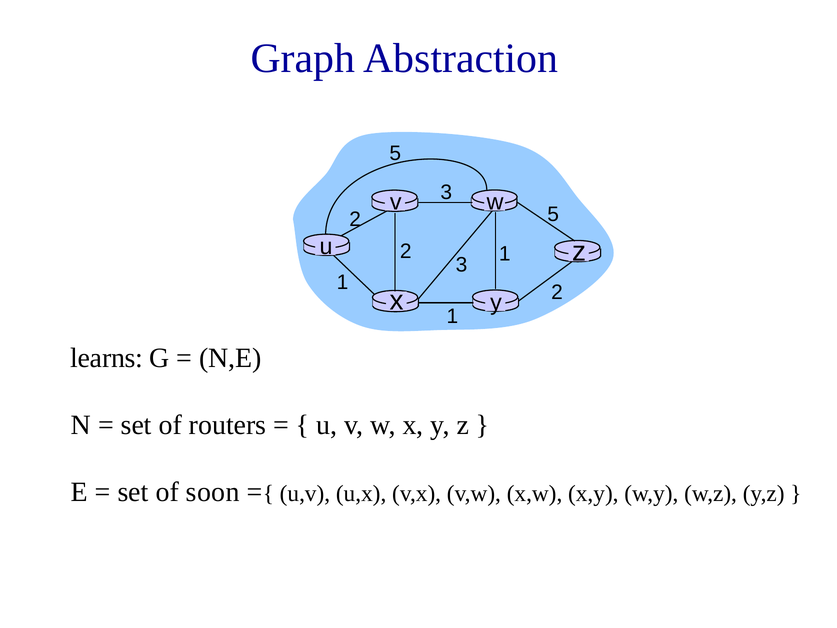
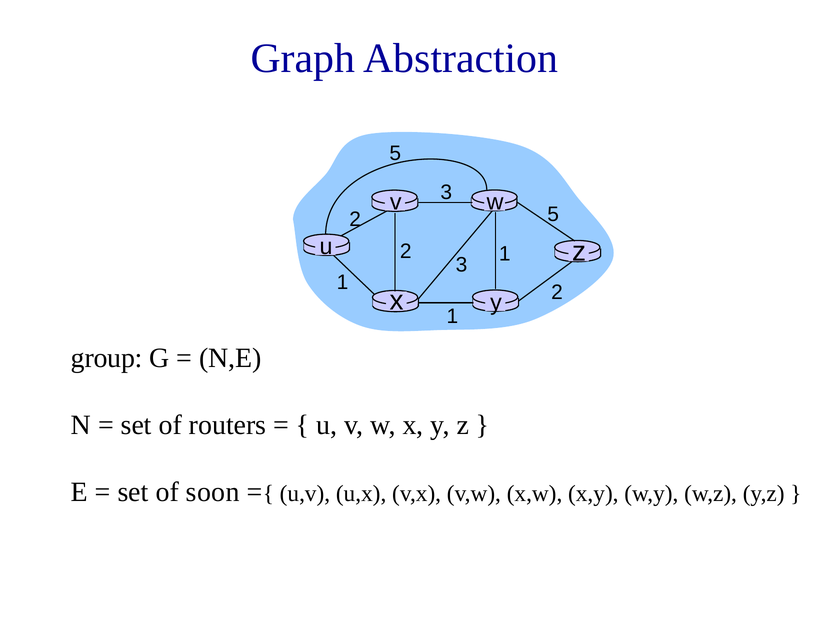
learns: learns -> group
